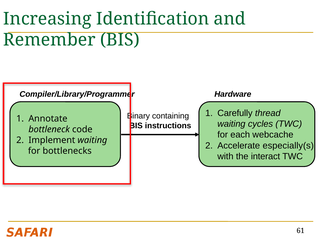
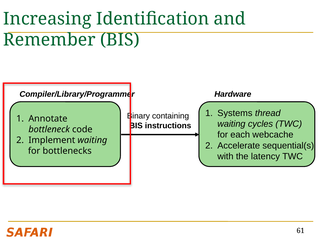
Carefully: Carefully -> Systems
especially(s: especially(s -> sequential(s
interact: interact -> latency
